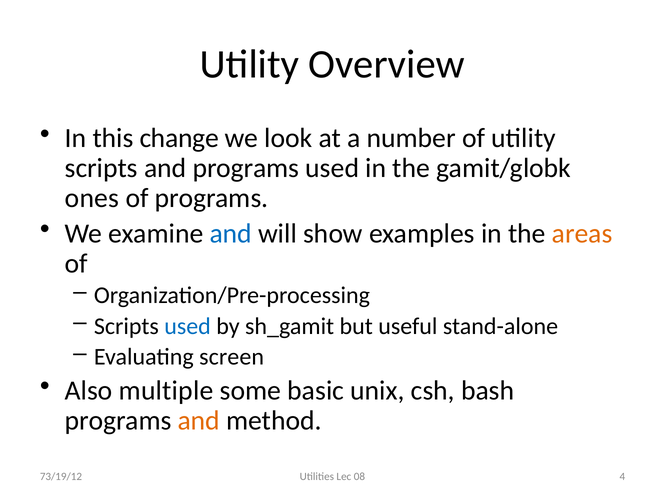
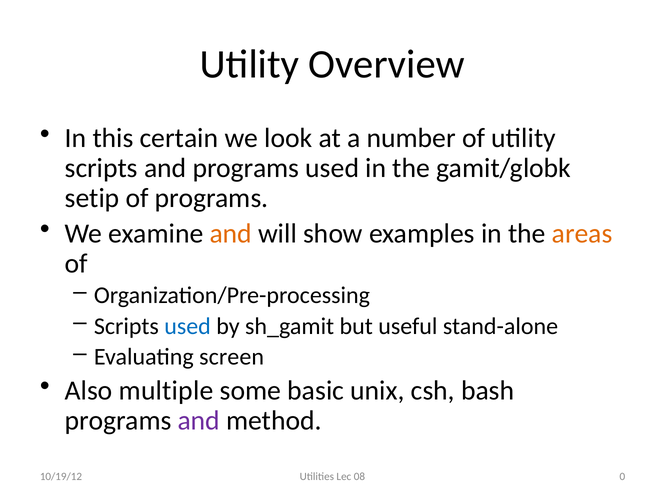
change: change -> certain
ones: ones -> setip
and at (231, 233) colour: blue -> orange
and at (199, 420) colour: orange -> purple
4: 4 -> 0
73/19/12: 73/19/12 -> 10/19/12
